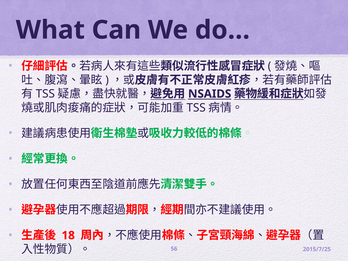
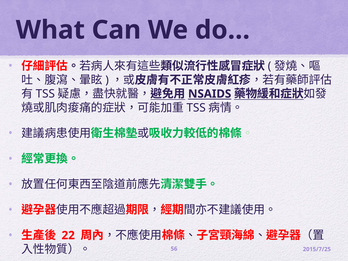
18: 18 -> 22
